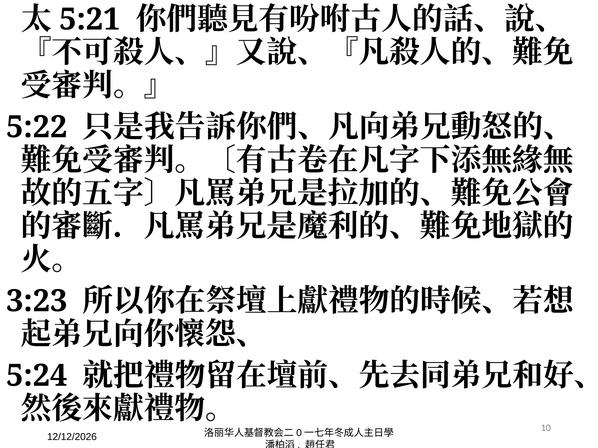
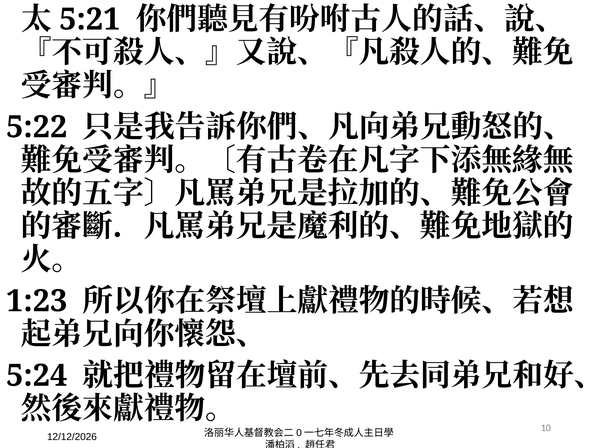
3:23: 3:23 -> 1:23
